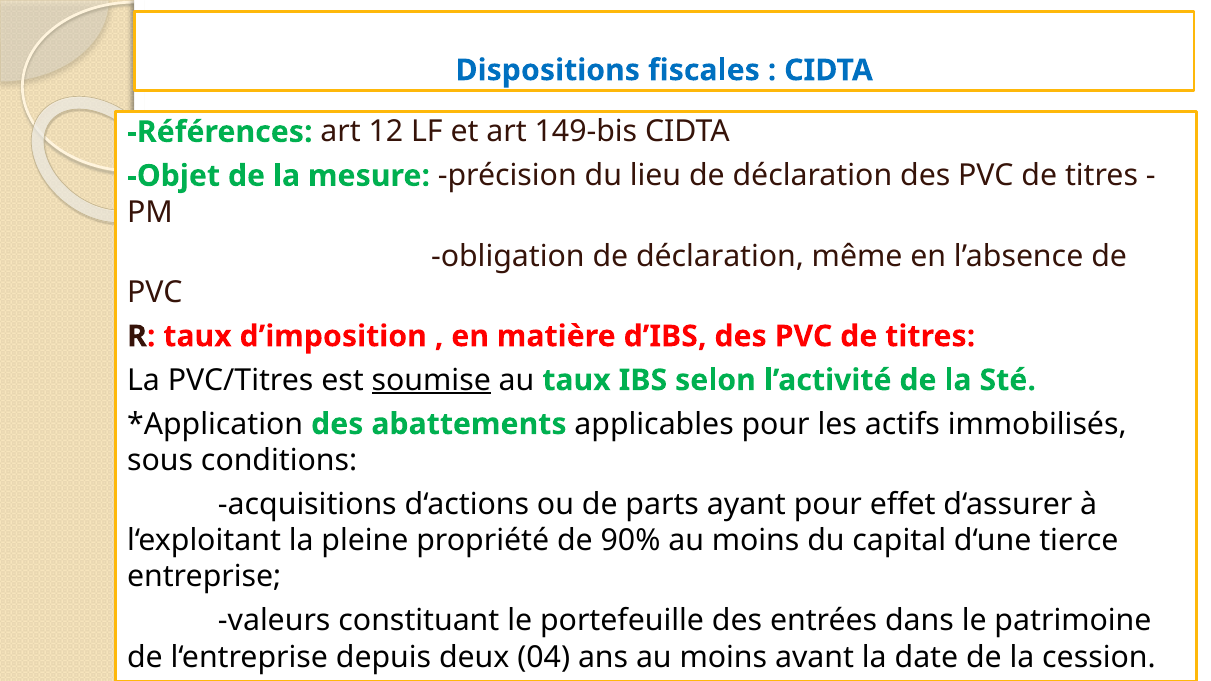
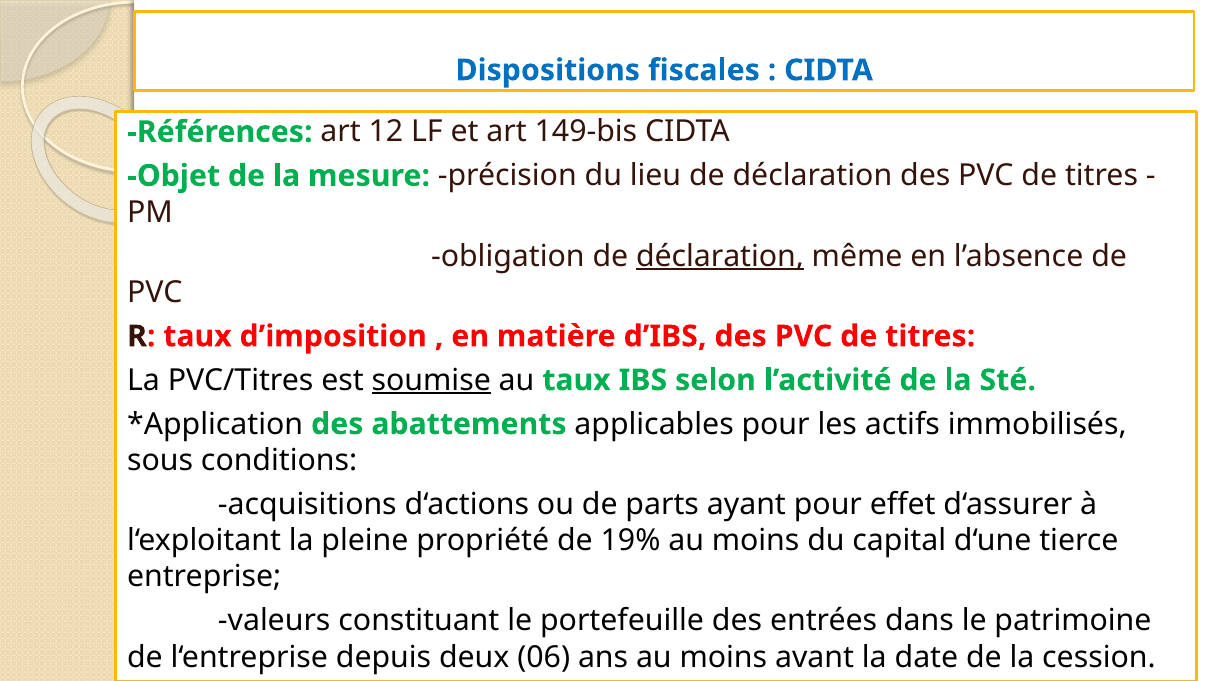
déclaration at (720, 256) underline: none -> present
90%: 90% -> 19%
04: 04 -> 06
